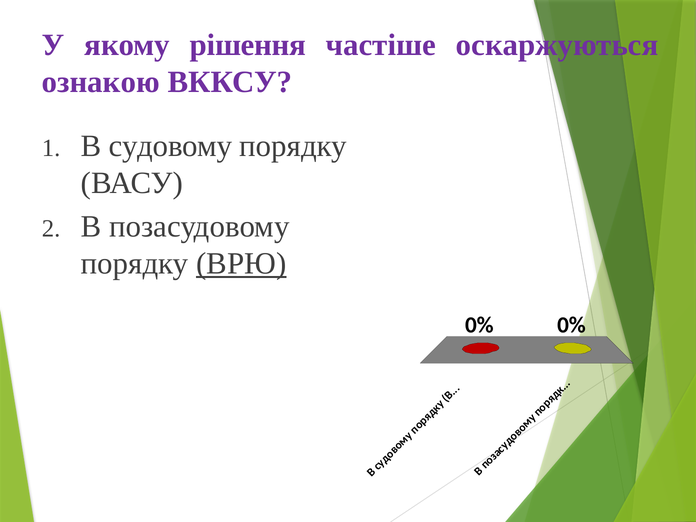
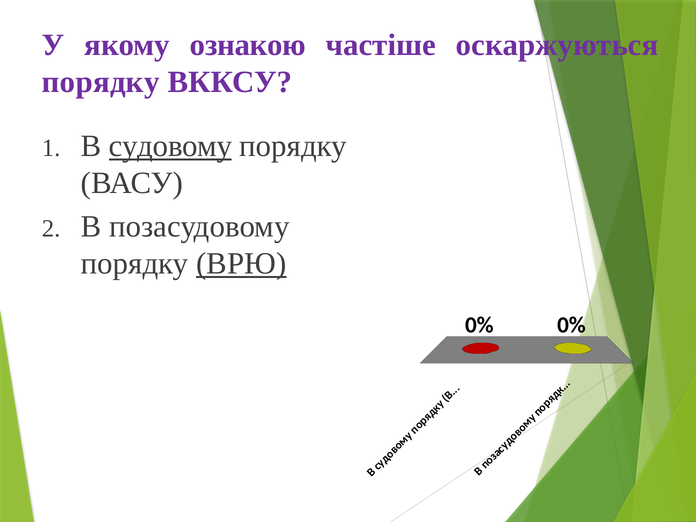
рішення: рішення -> ознакою
ознакою at (101, 82): ознакою -> порядку
судовому underline: none -> present
